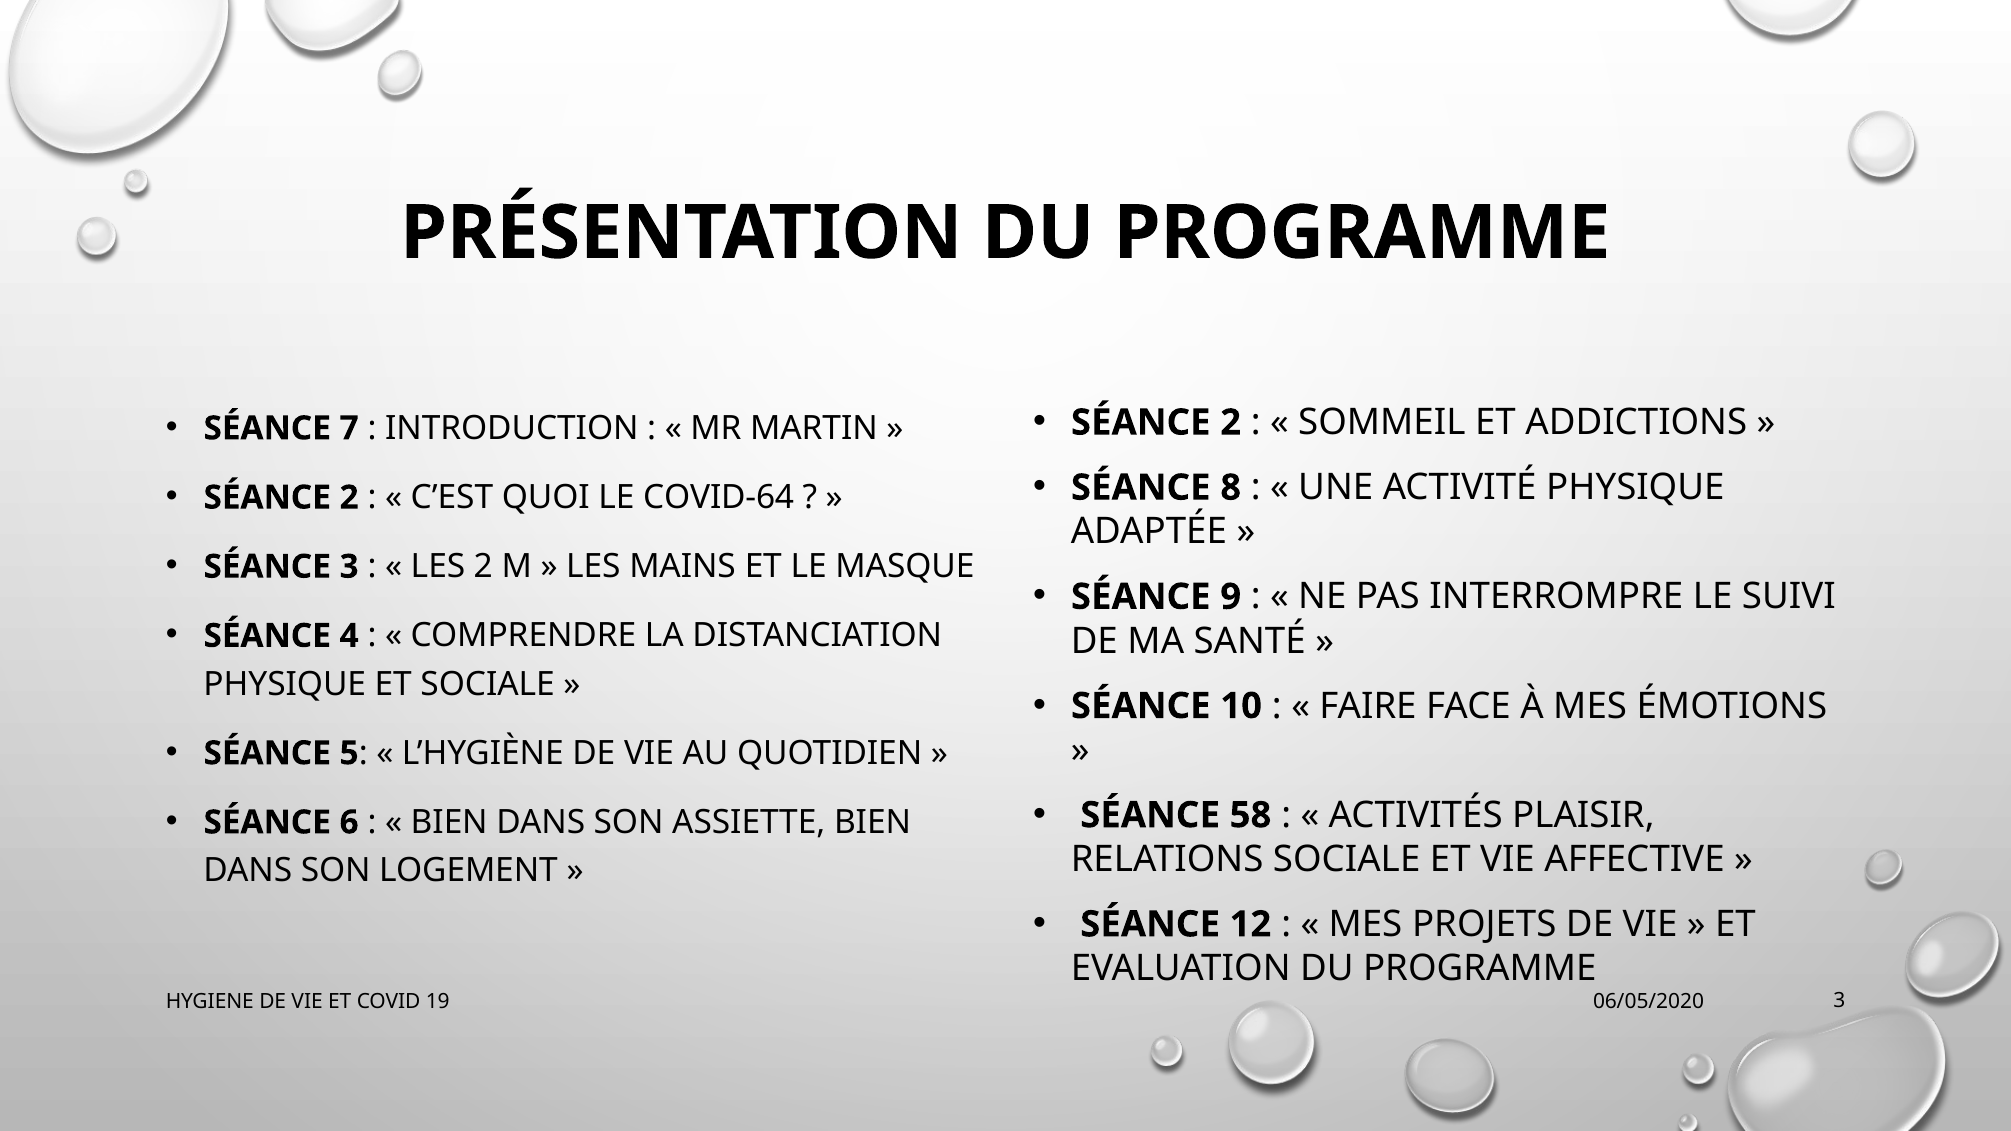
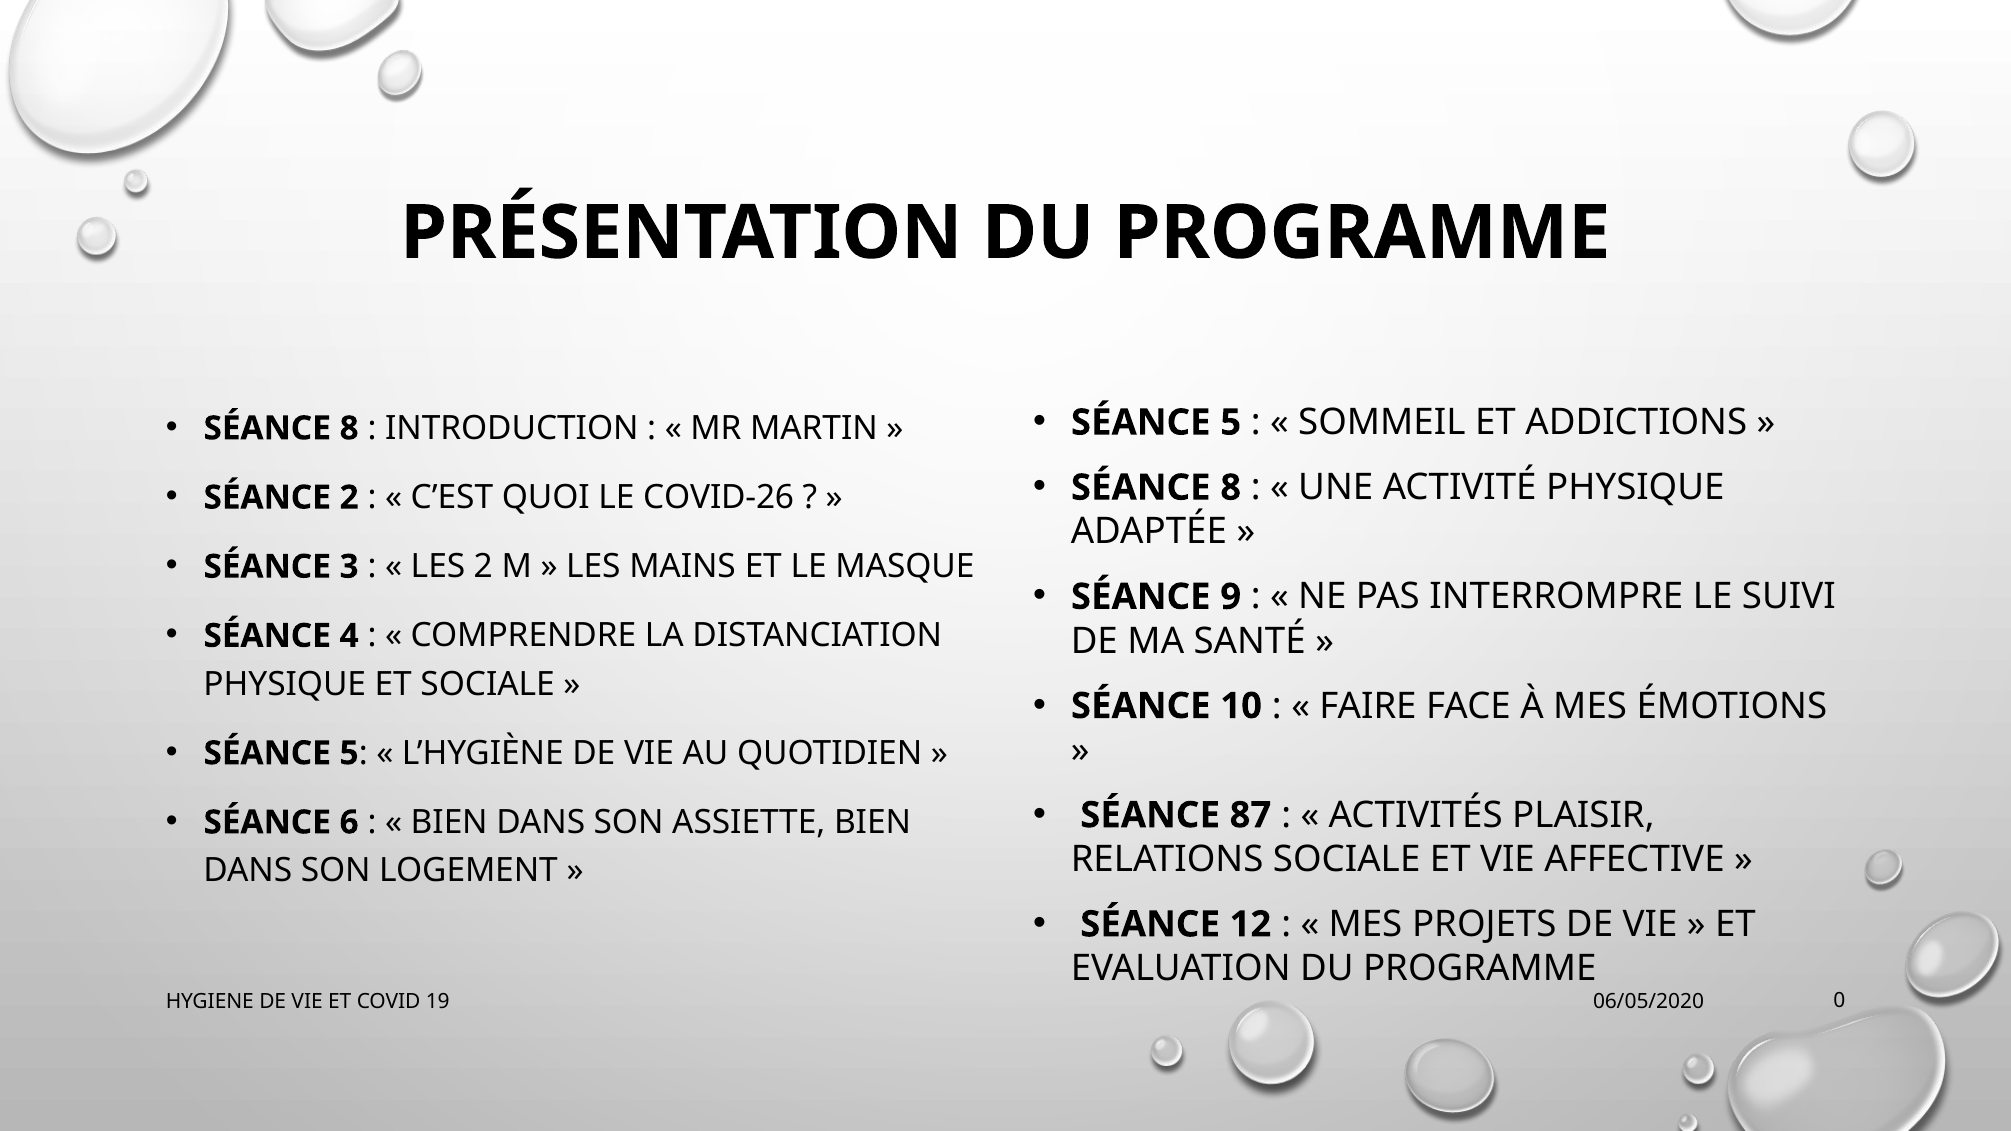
2 at (1231, 423): 2 -> 5
7 at (349, 428): 7 -> 8
COVID-64: COVID-64 -> COVID-26
58: 58 -> 87
19 3: 3 -> 0
